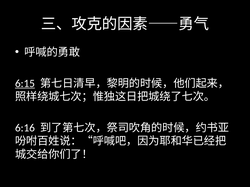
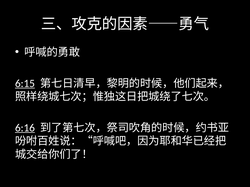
6:16 underline: none -> present
